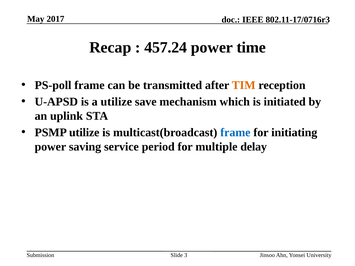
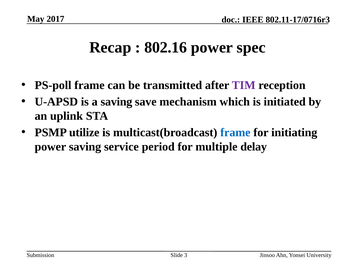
457.24: 457.24 -> 802.16
time: time -> spec
TIM colour: orange -> purple
a utilize: utilize -> saving
